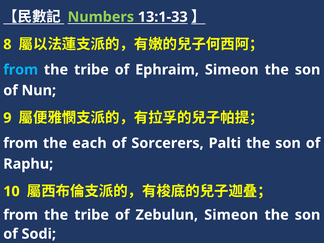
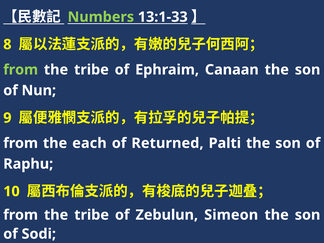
from at (21, 70) colour: light blue -> light green
Ephraim Simeon: Simeon -> Canaan
Sorcerers: Sorcerers -> Returned
